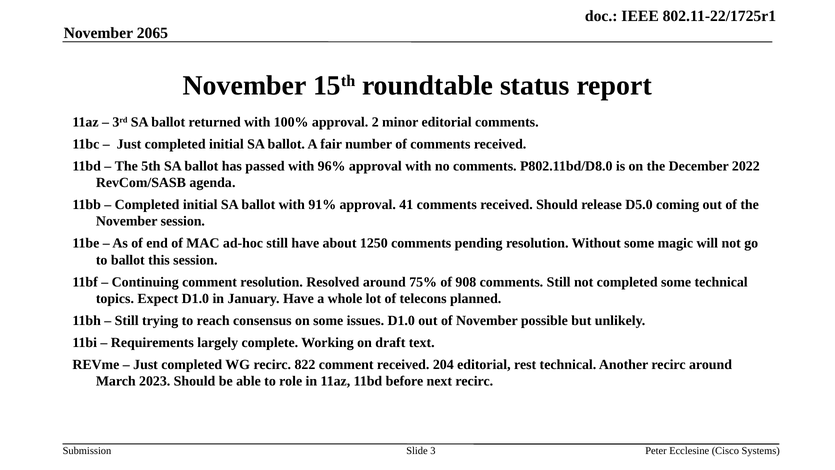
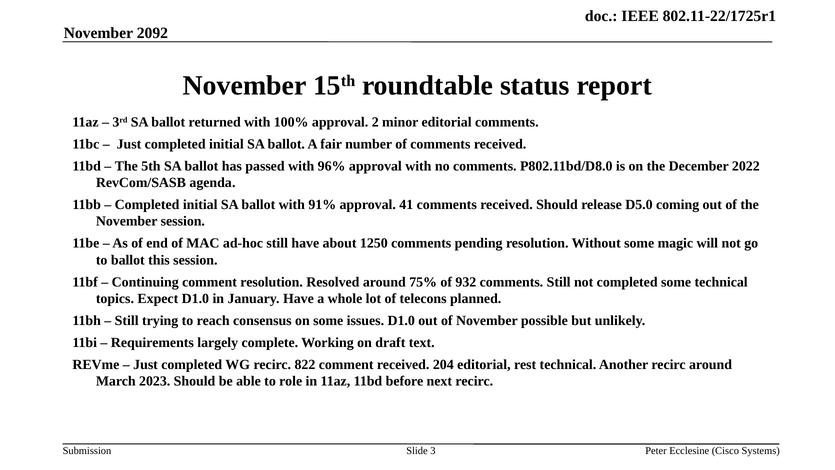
2065: 2065 -> 2092
908: 908 -> 932
